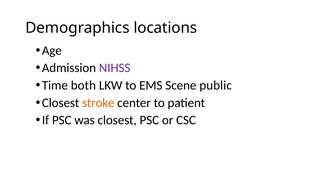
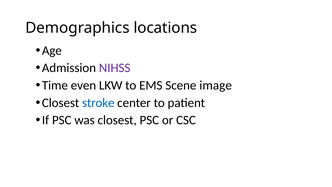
both: both -> even
public: public -> image
stroke colour: orange -> blue
